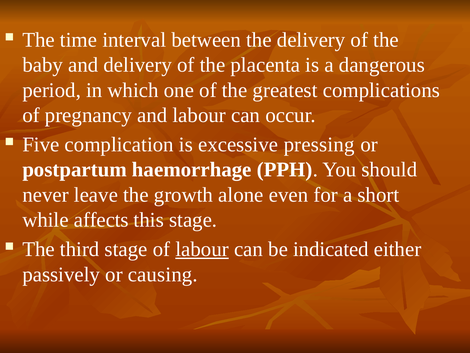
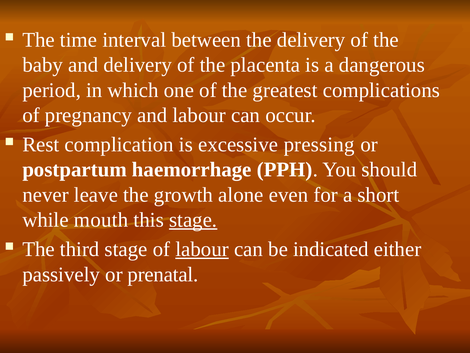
Five: Five -> Rest
affects: affects -> mouth
stage at (193, 220) underline: none -> present
causing: causing -> prenatal
